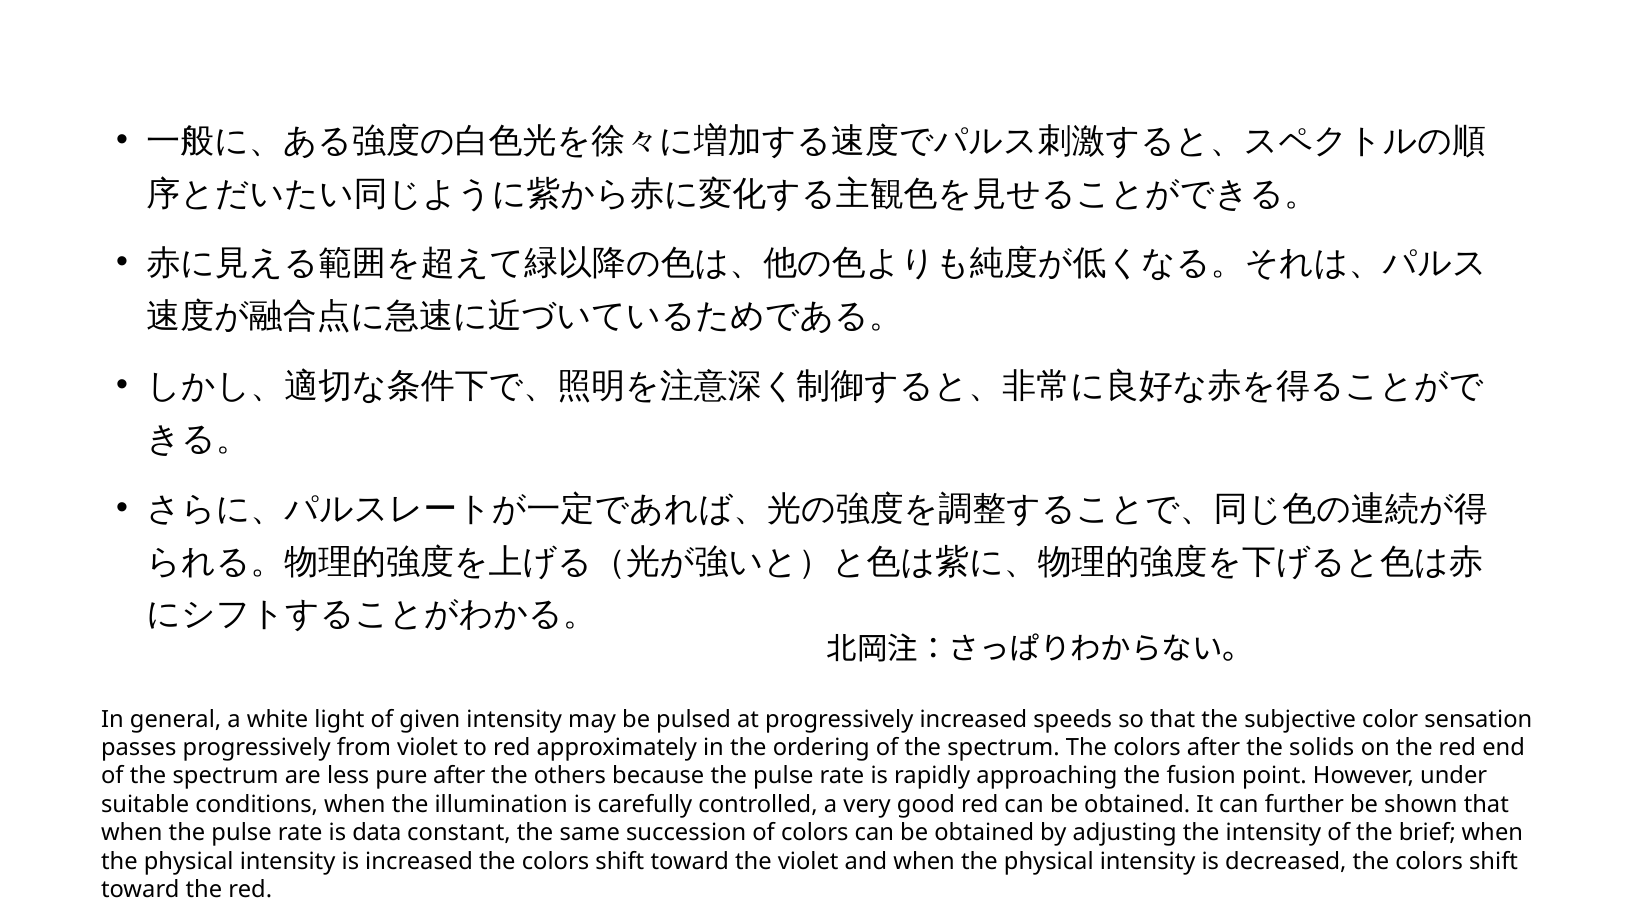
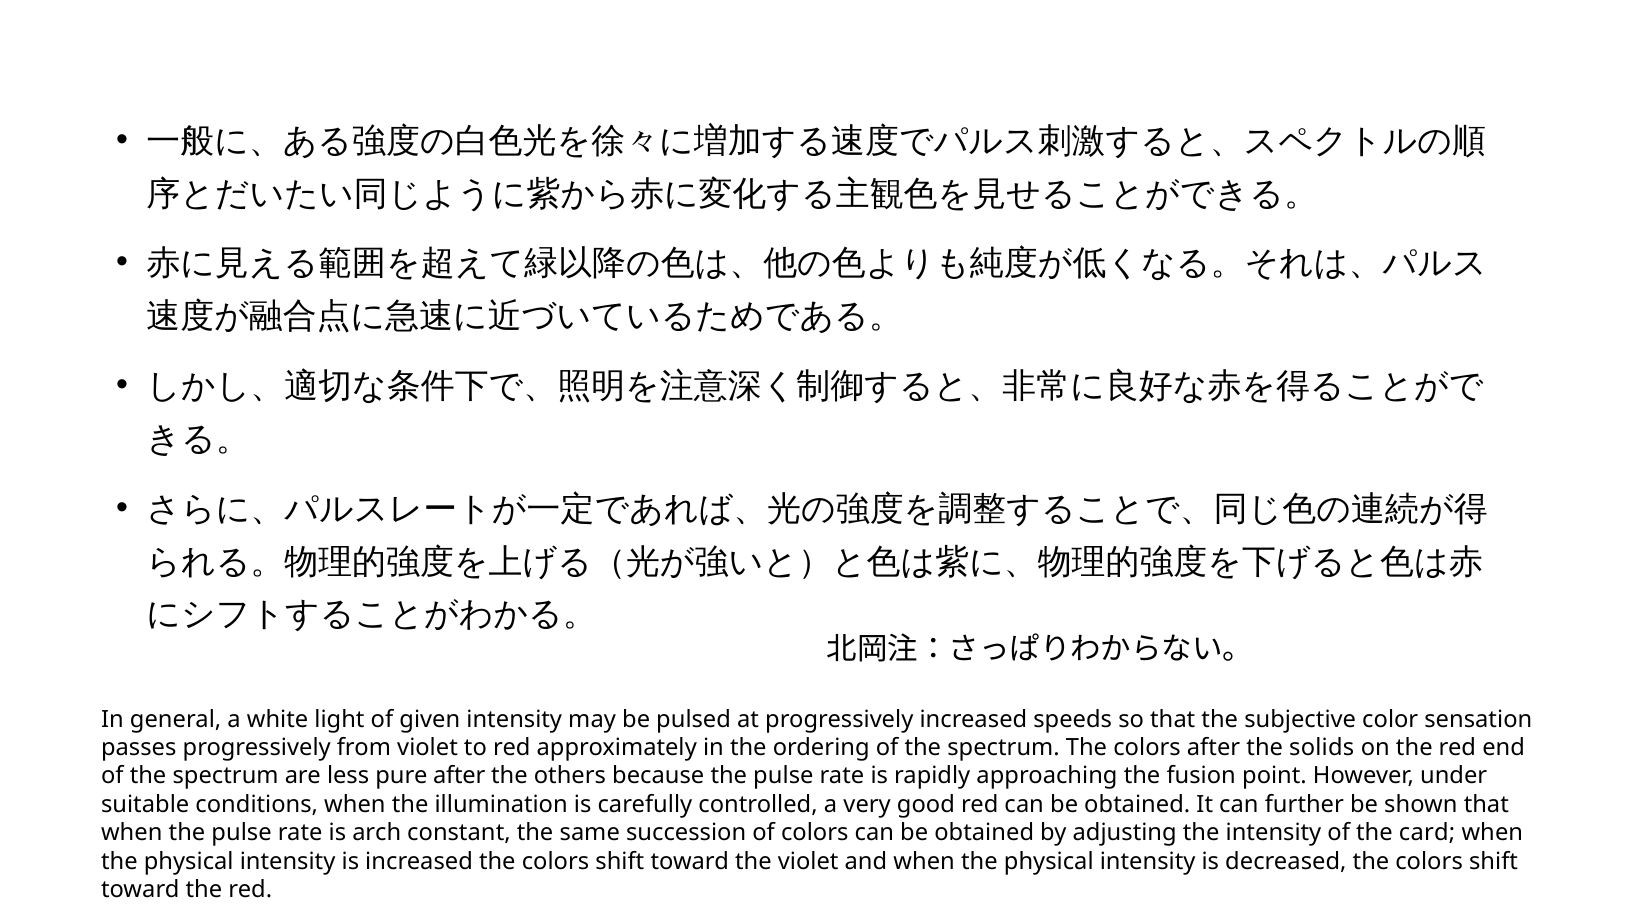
data: data -> arch
brief: brief -> card
